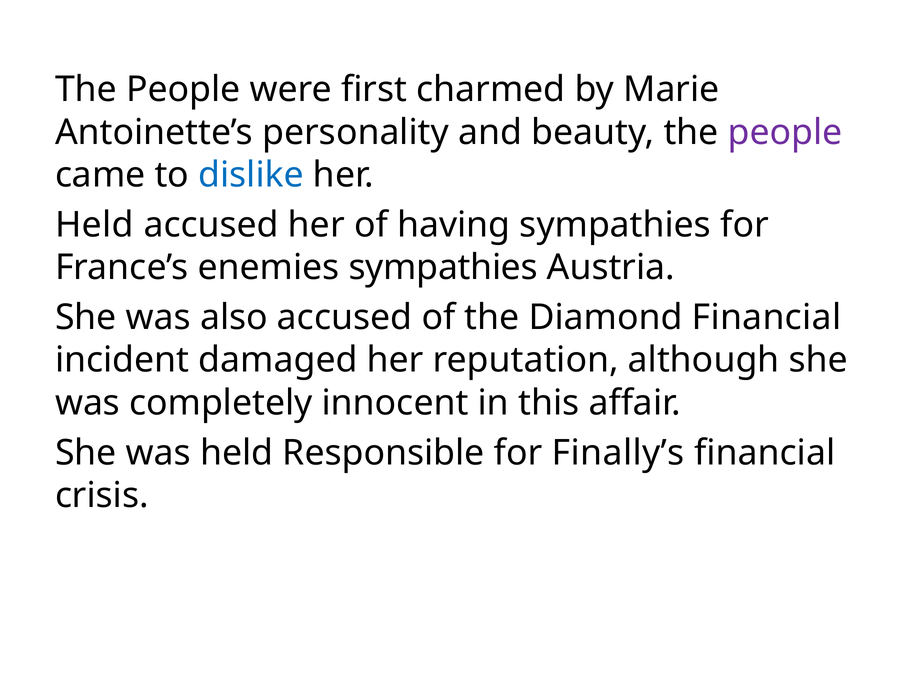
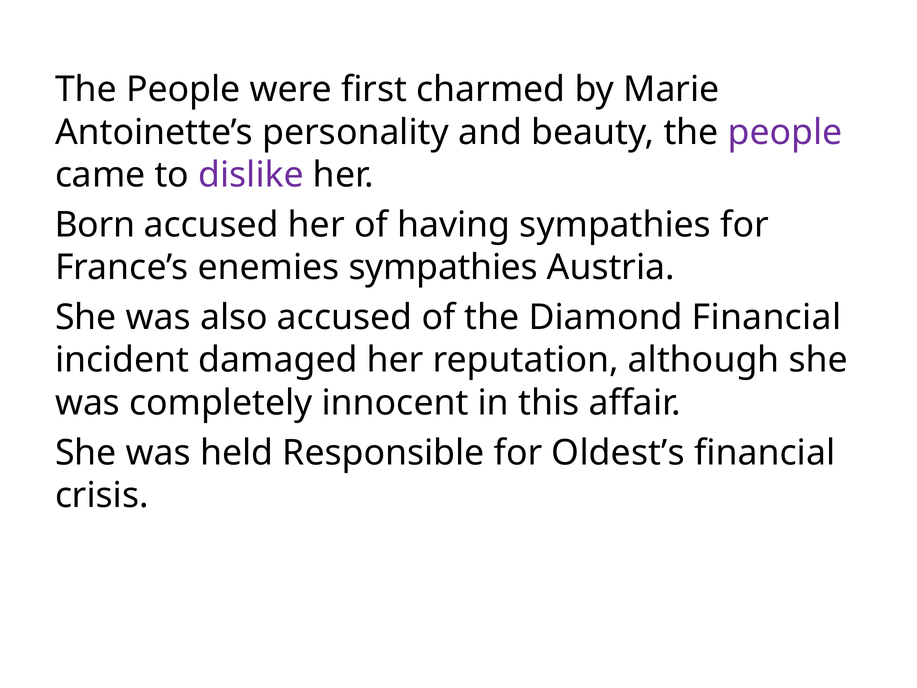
dislike colour: blue -> purple
Held at (95, 225): Held -> Born
Finally’s: Finally’s -> Oldest’s
